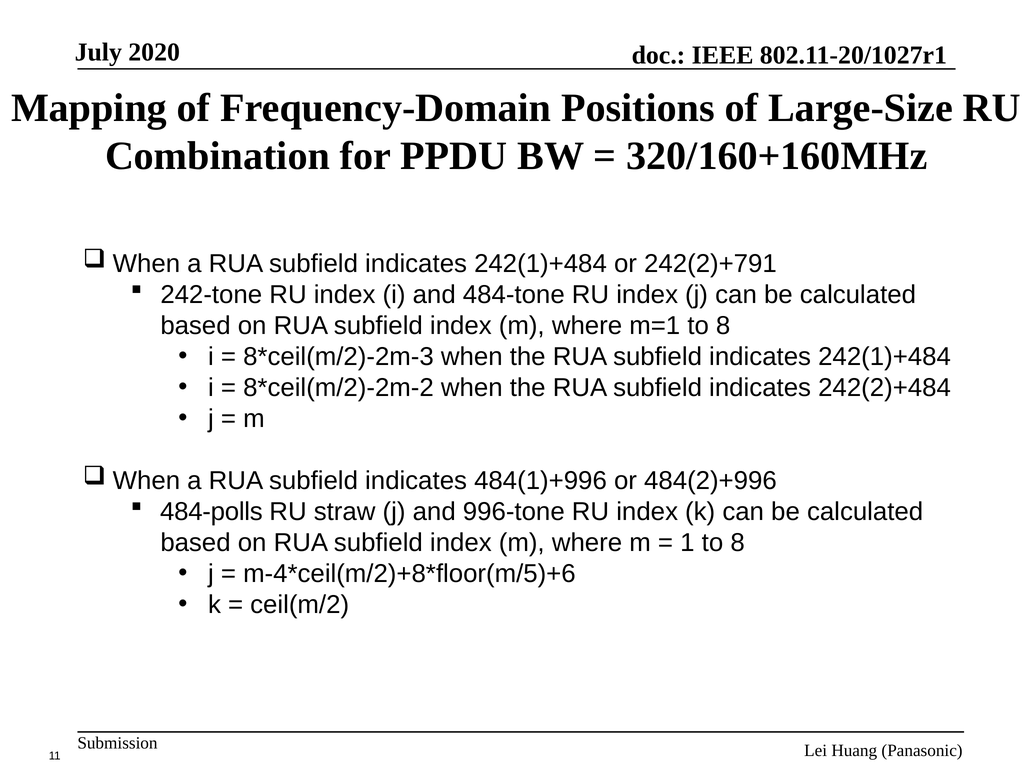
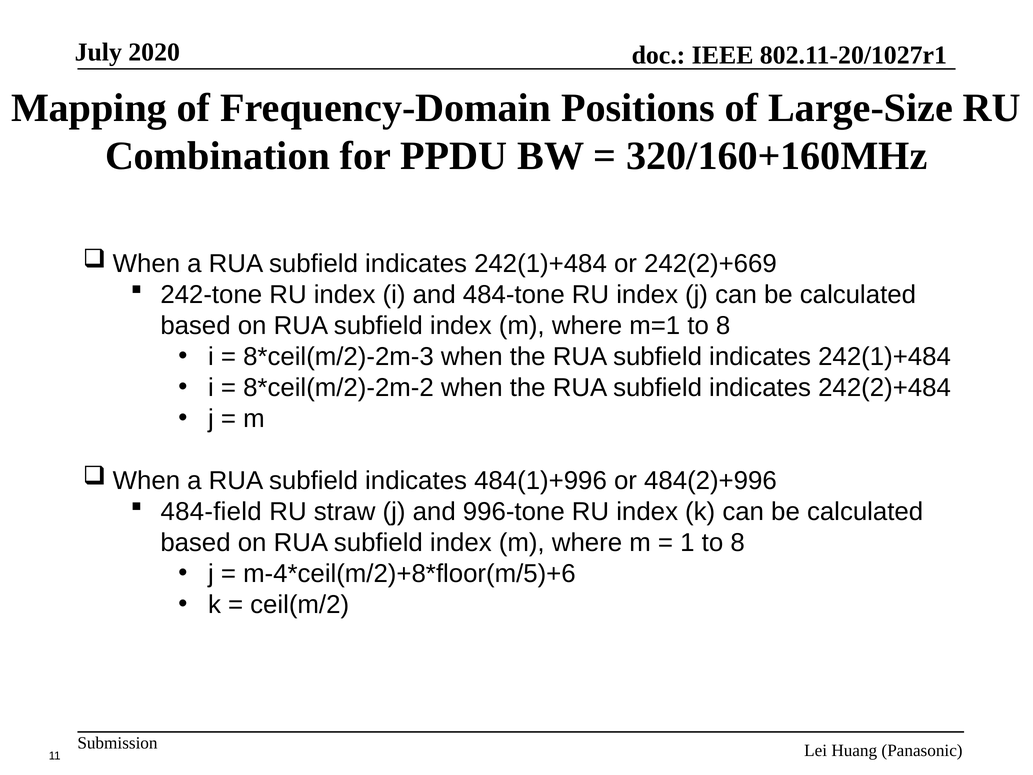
242(2)+791: 242(2)+791 -> 242(2)+669
484-polls: 484-polls -> 484-field
